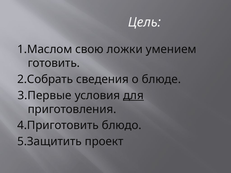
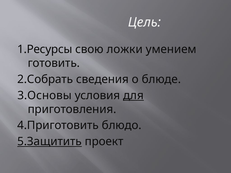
1.Маслом: 1.Маслом -> 1.Ресурсы
3.Первые: 3.Первые -> 3.Основы
5.Защитить underline: none -> present
